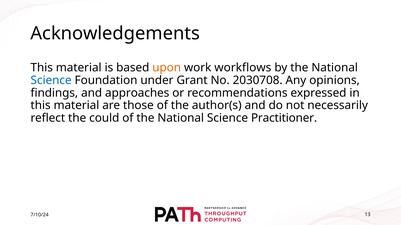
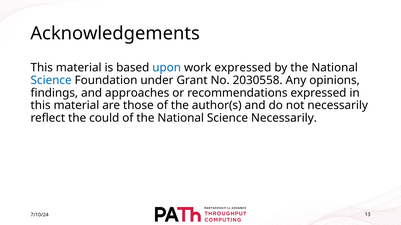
upon colour: orange -> blue
work workflows: workflows -> expressed
2030708: 2030708 -> 2030558
Science Practitioner: Practitioner -> Necessarily
